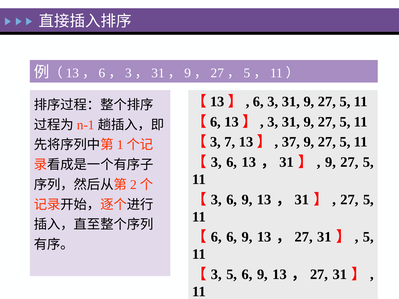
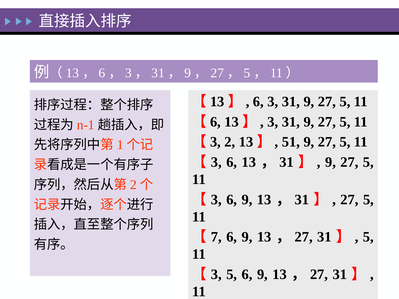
7: 7 -> 2
37: 37 -> 51
6 at (216, 237): 6 -> 7
